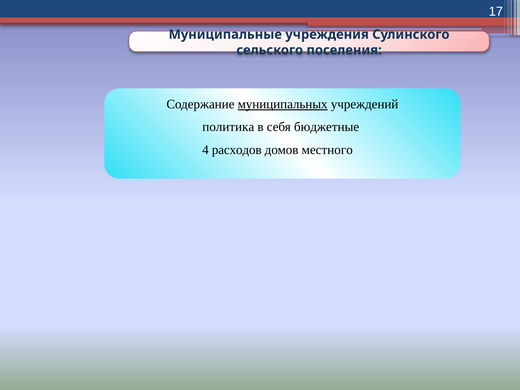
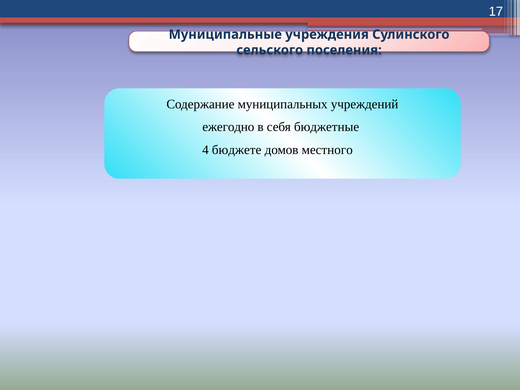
муниципальных underline: present -> none
политика: политика -> ежегодно
расходов: расходов -> бюджете
